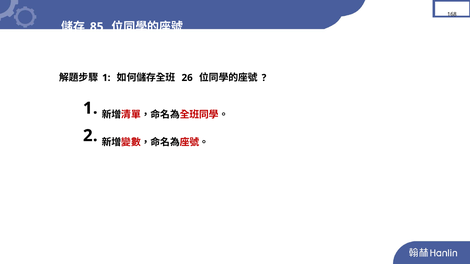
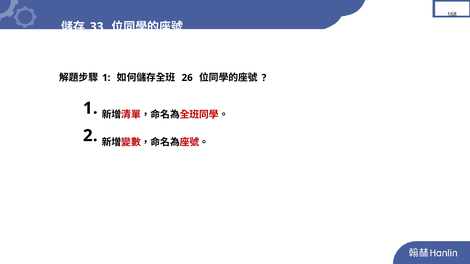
85: 85 -> 33
